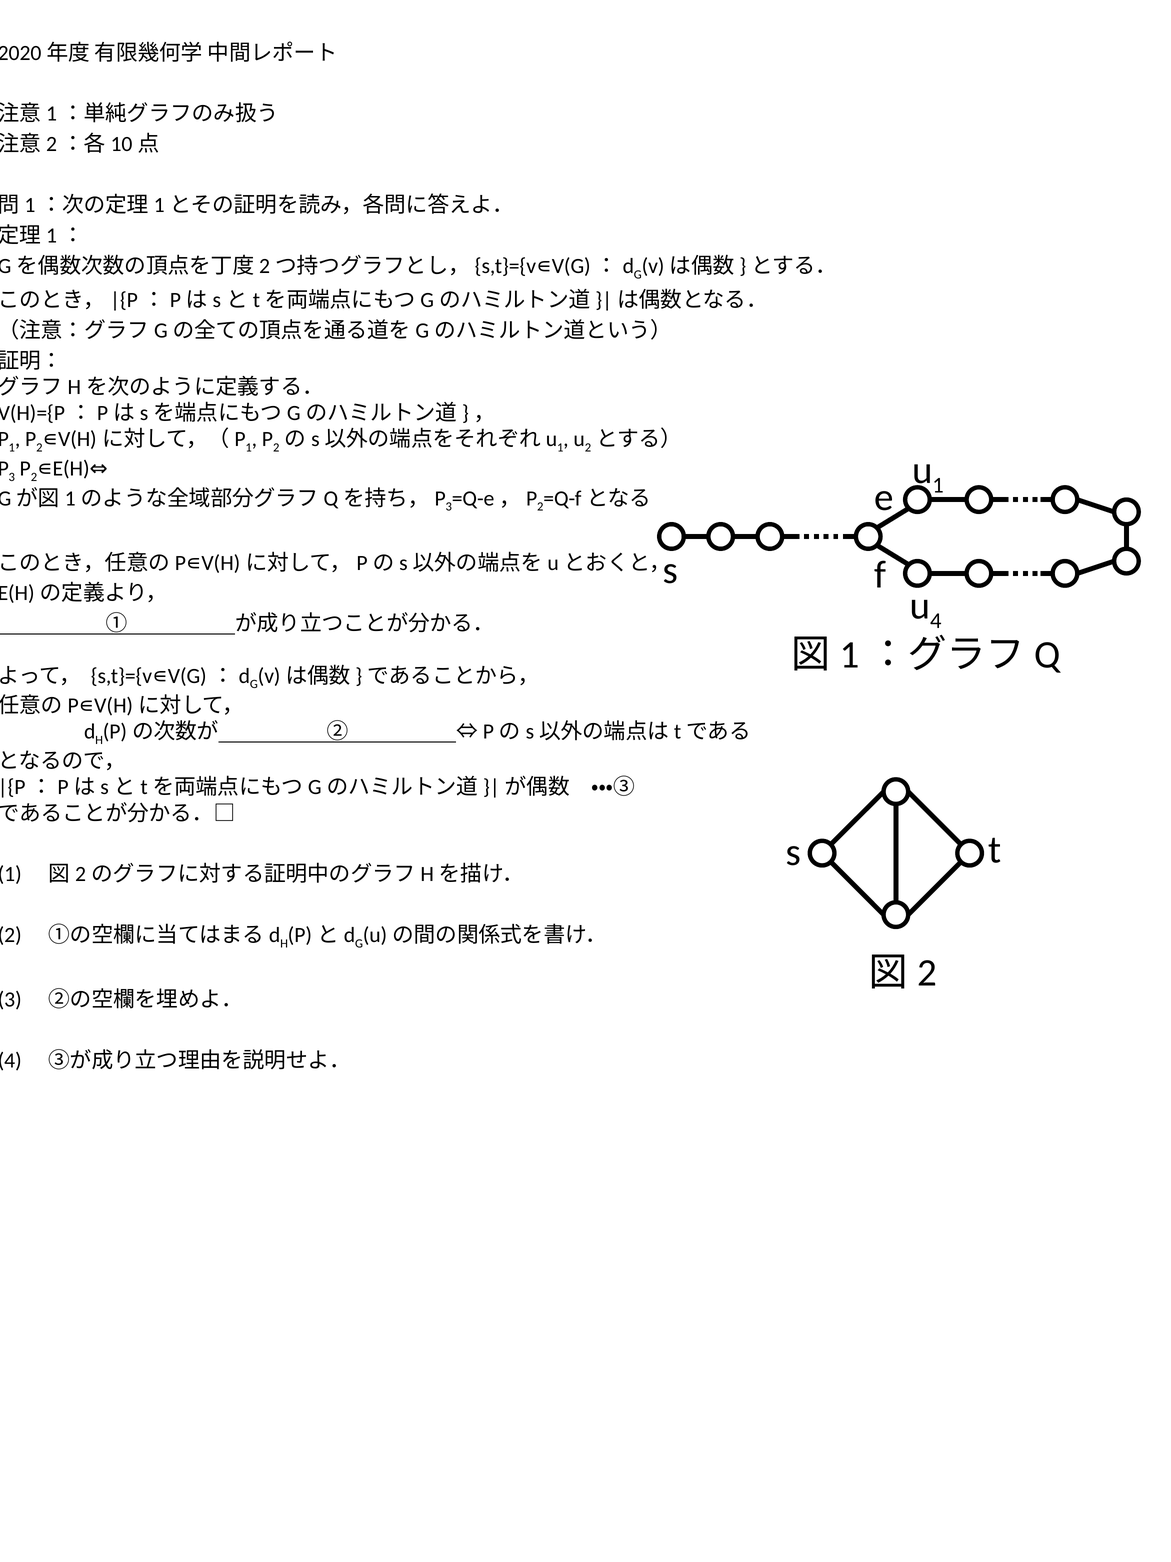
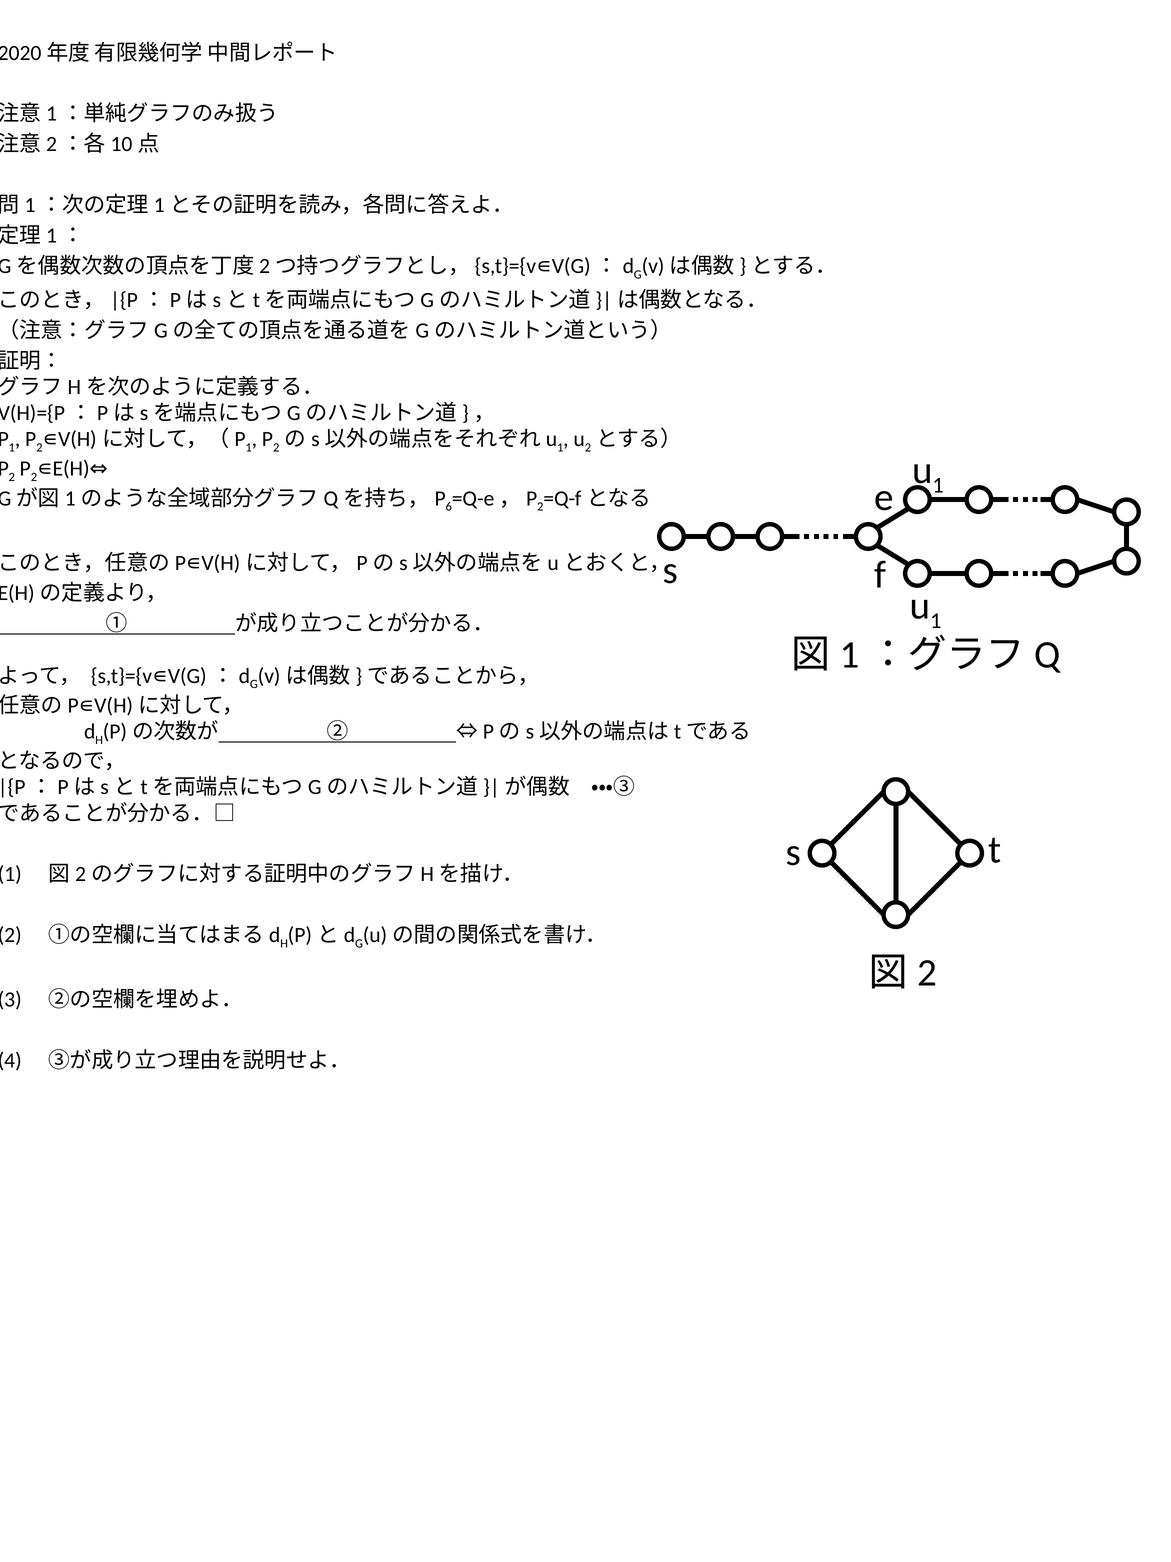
3 at (12, 477): 3 -> 2
3 at (449, 507): 3 -> 6
4 at (936, 621): 4 -> 1
